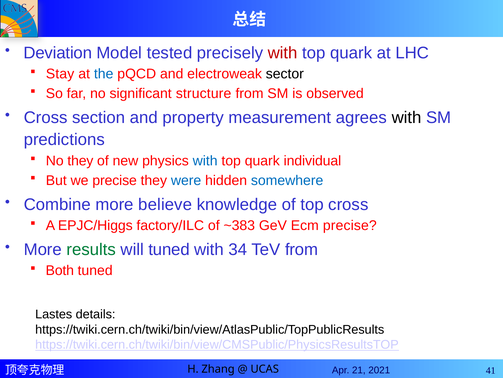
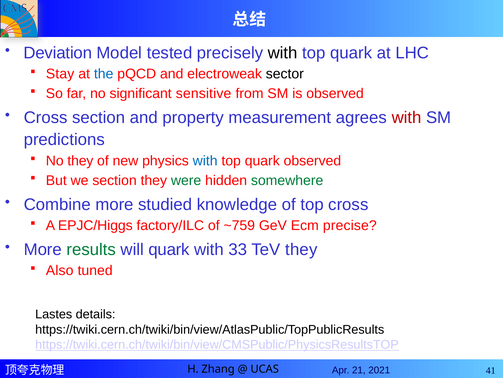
with at (283, 53) colour: red -> black
structure: structure -> sensitive
with at (407, 117) colour: black -> red
quark individual: individual -> observed
we precise: precise -> section
were colour: blue -> green
somewhere colour: blue -> green
believe: believe -> studied
~383: ~383 -> ~759
will tuned: tuned -> quark
34: 34 -> 33
TeV from: from -> they
Both: Both -> Also
